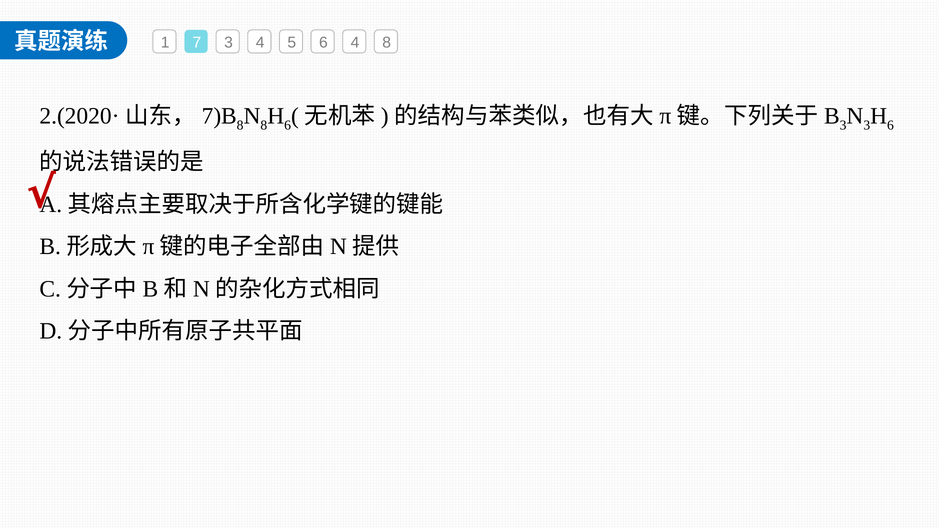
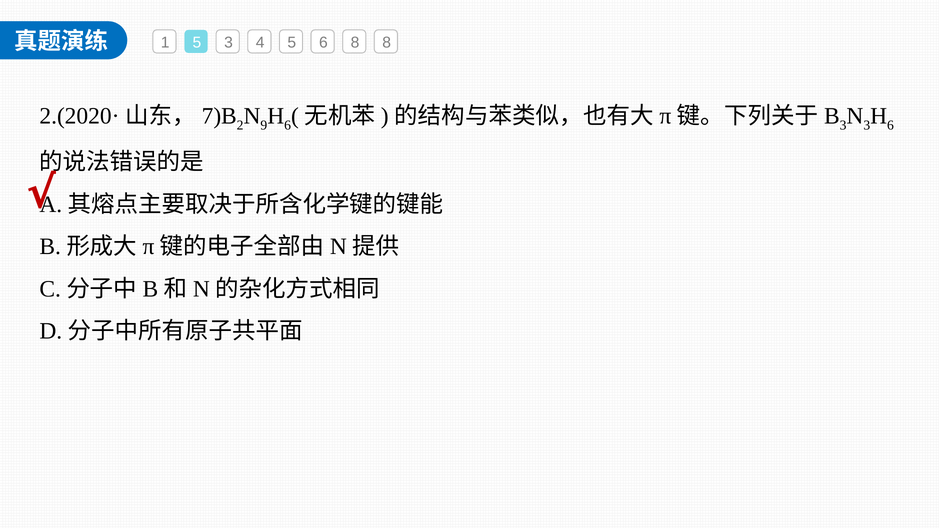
1 7: 7 -> 5
6 4: 4 -> 8
8 at (240, 125): 8 -> 2
8 at (264, 125): 8 -> 9
